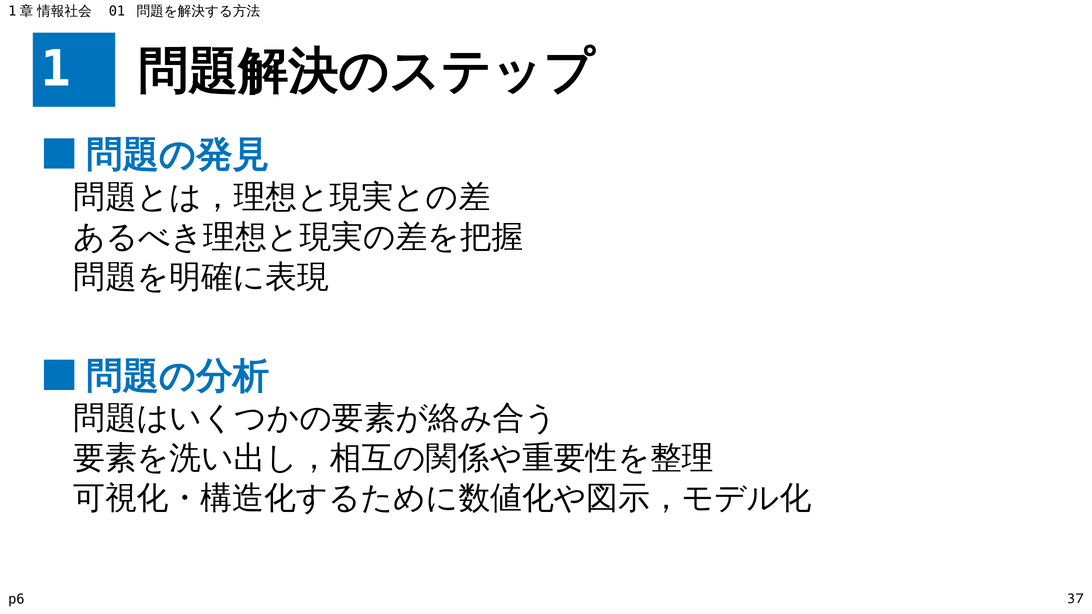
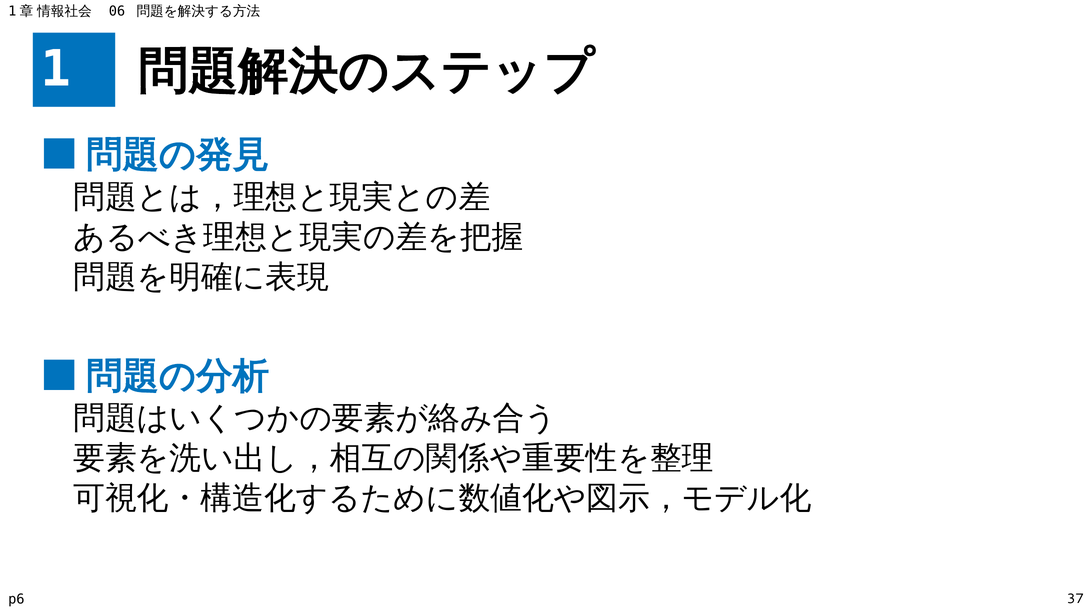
01: 01 -> 06
